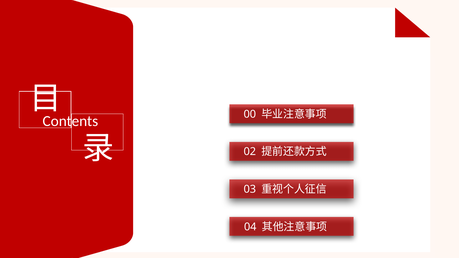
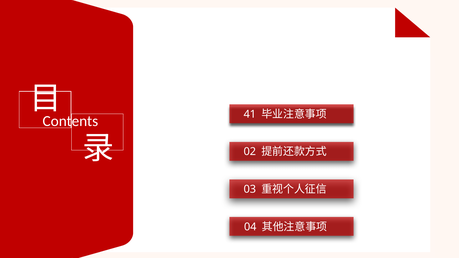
00: 00 -> 41
